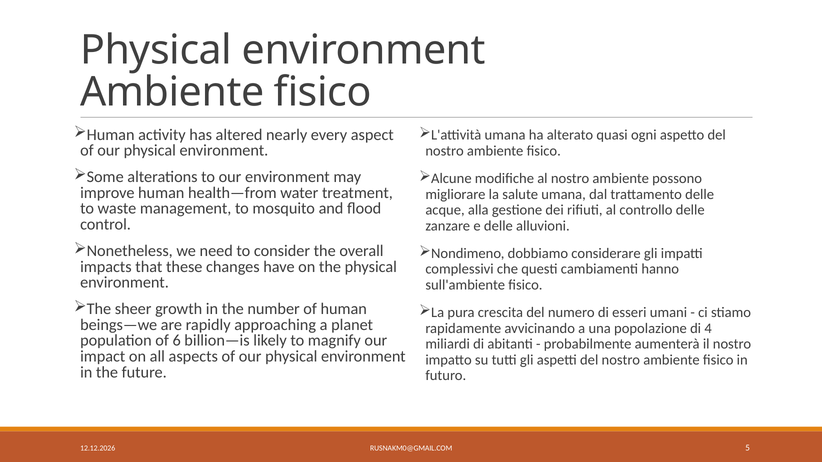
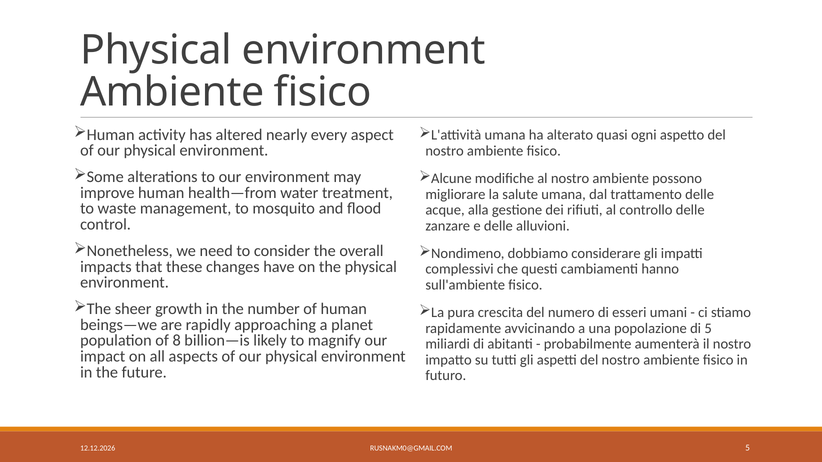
di 4: 4 -> 5
6: 6 -> 8
